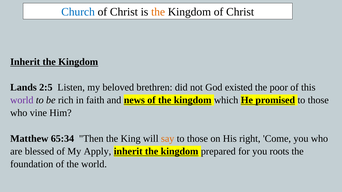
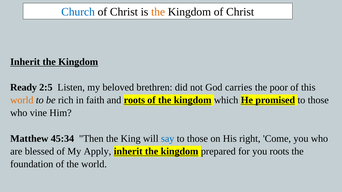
Lands: Lands -> Ready
existed: existed -> carries
world at (22, 100) colour: purple -> orange
and news: news -> roots
65:34: 65:34 -> 45:34
say colour: orange -> blue
